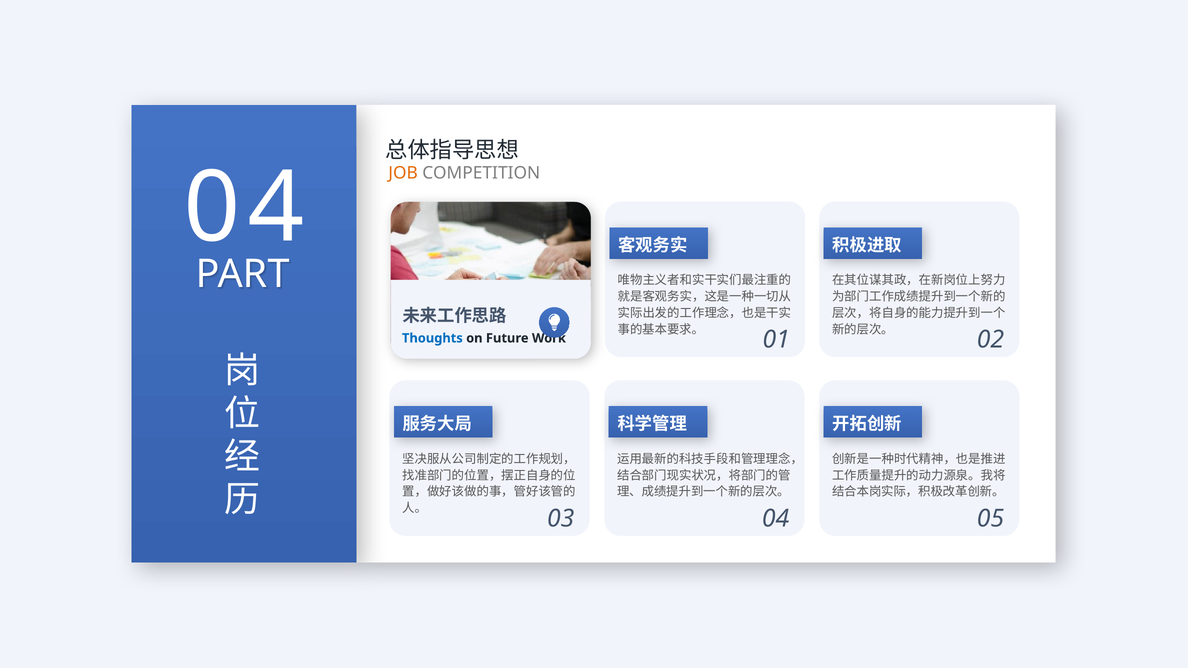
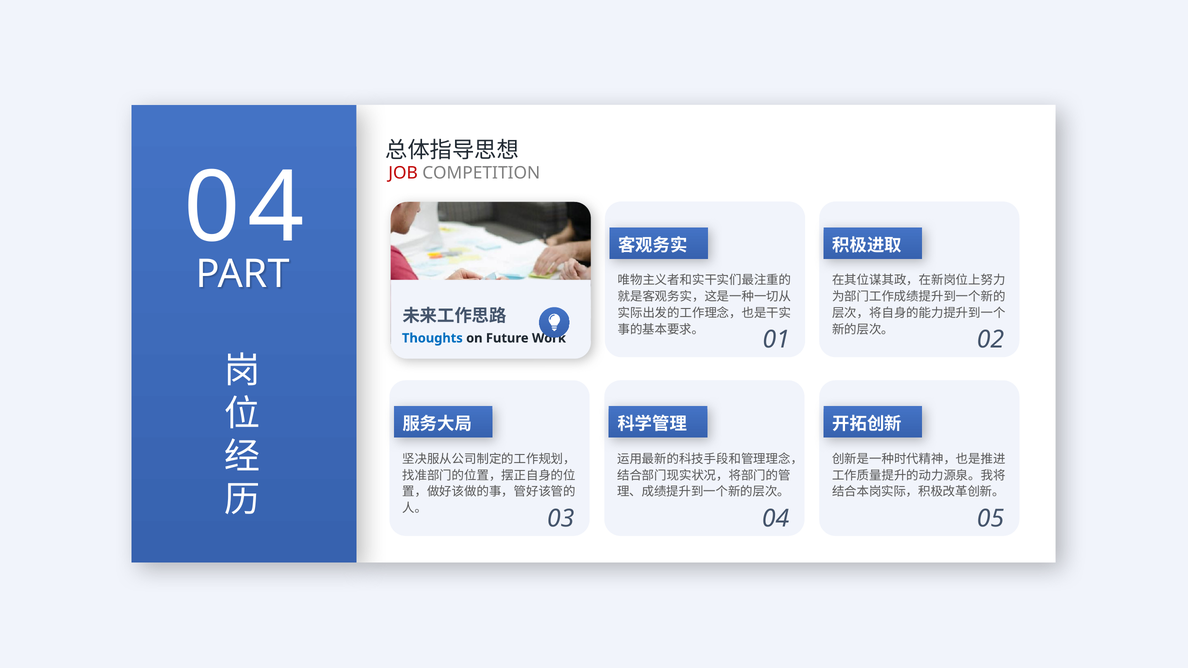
JOB colour: orange -> red
